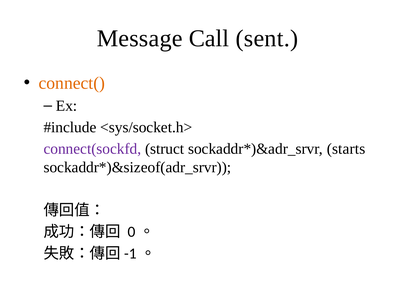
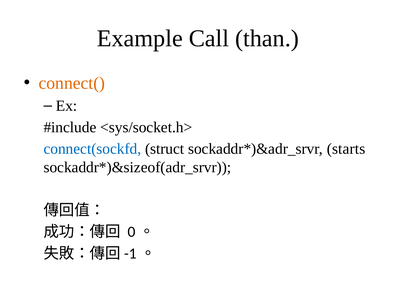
Message: Message -> Example
sent: sent -> than
connect(sockfd colour: purple -> blue
